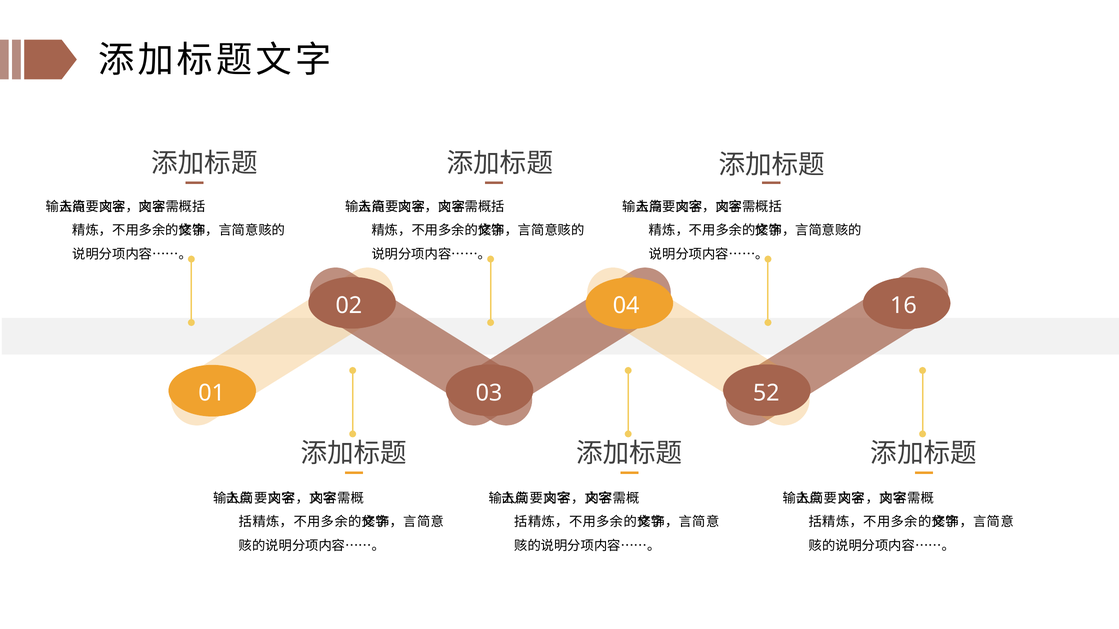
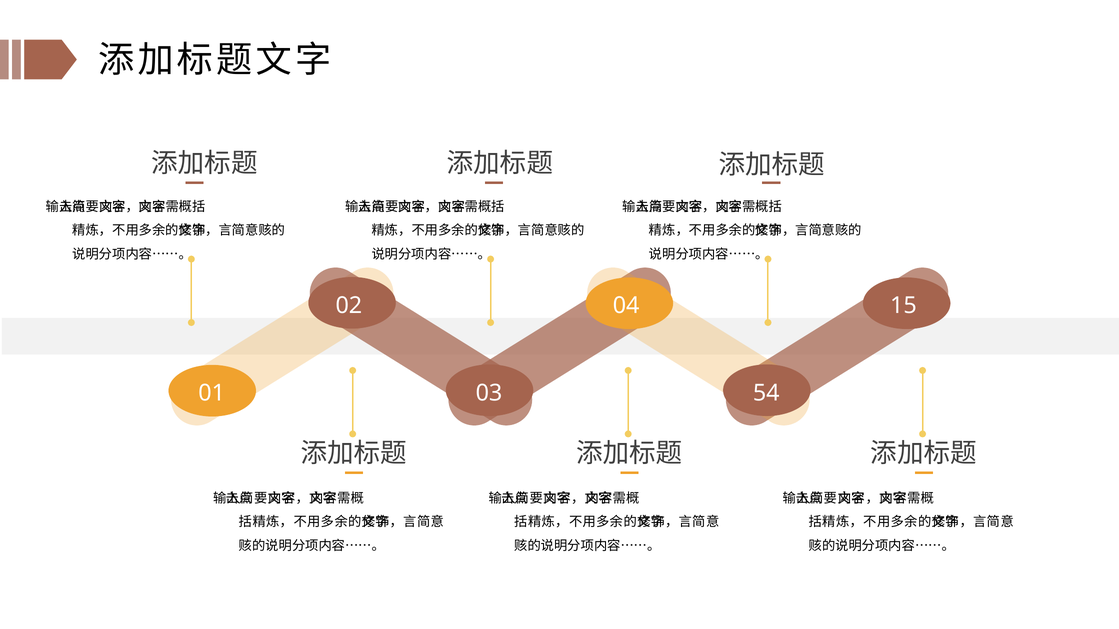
16: 16 -> 15
52: 52 -> 54
